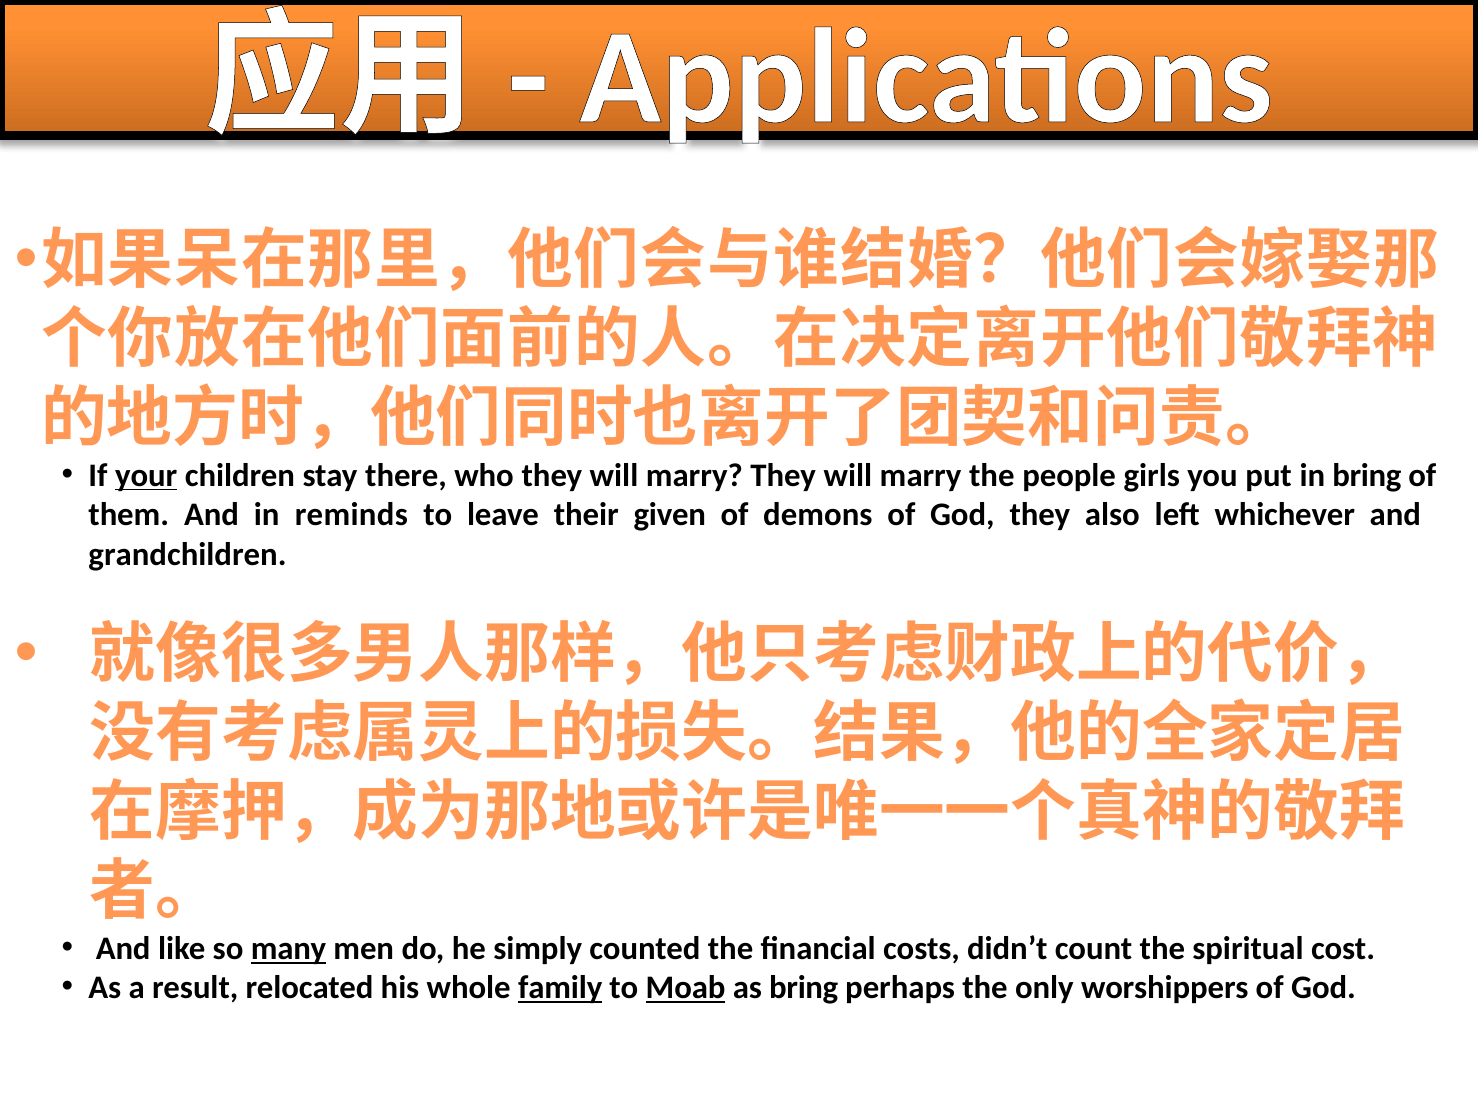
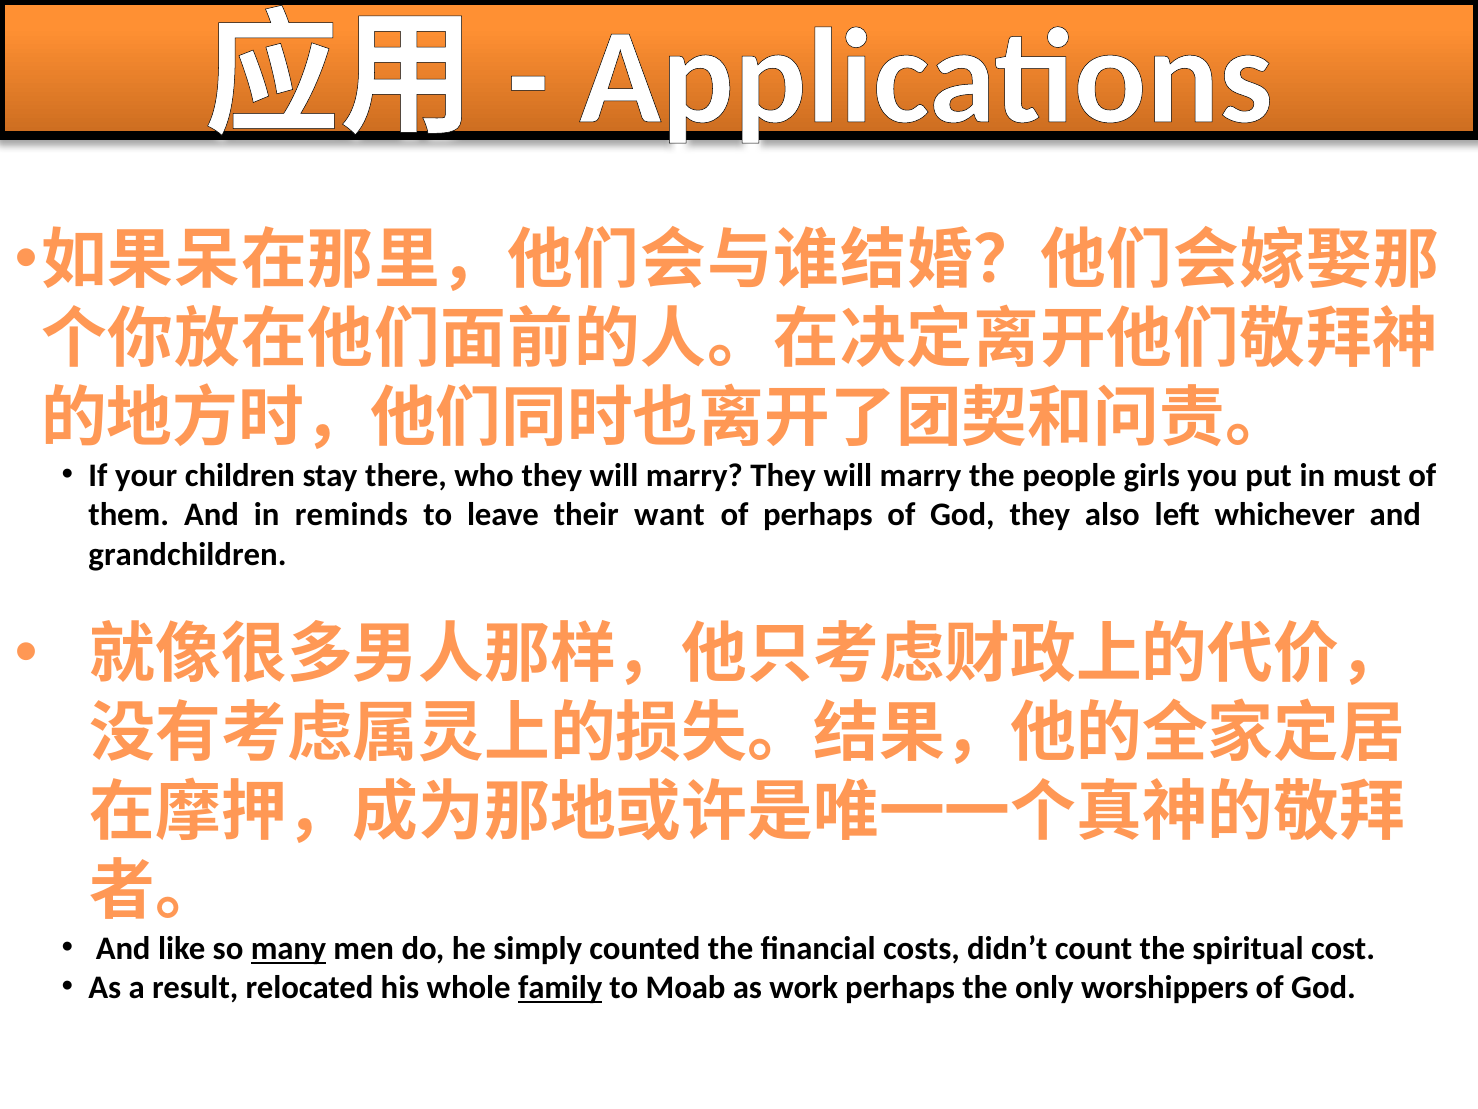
your underline: present -> none
in bring: bring -> must
given: given -> want
of demons: demons -> perhaps
Moab underline: present -> none
as bring: bring -> work
